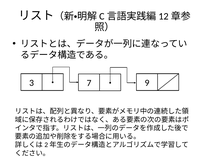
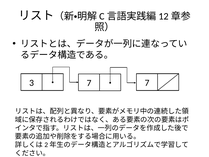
7 9: 9 -> 7
